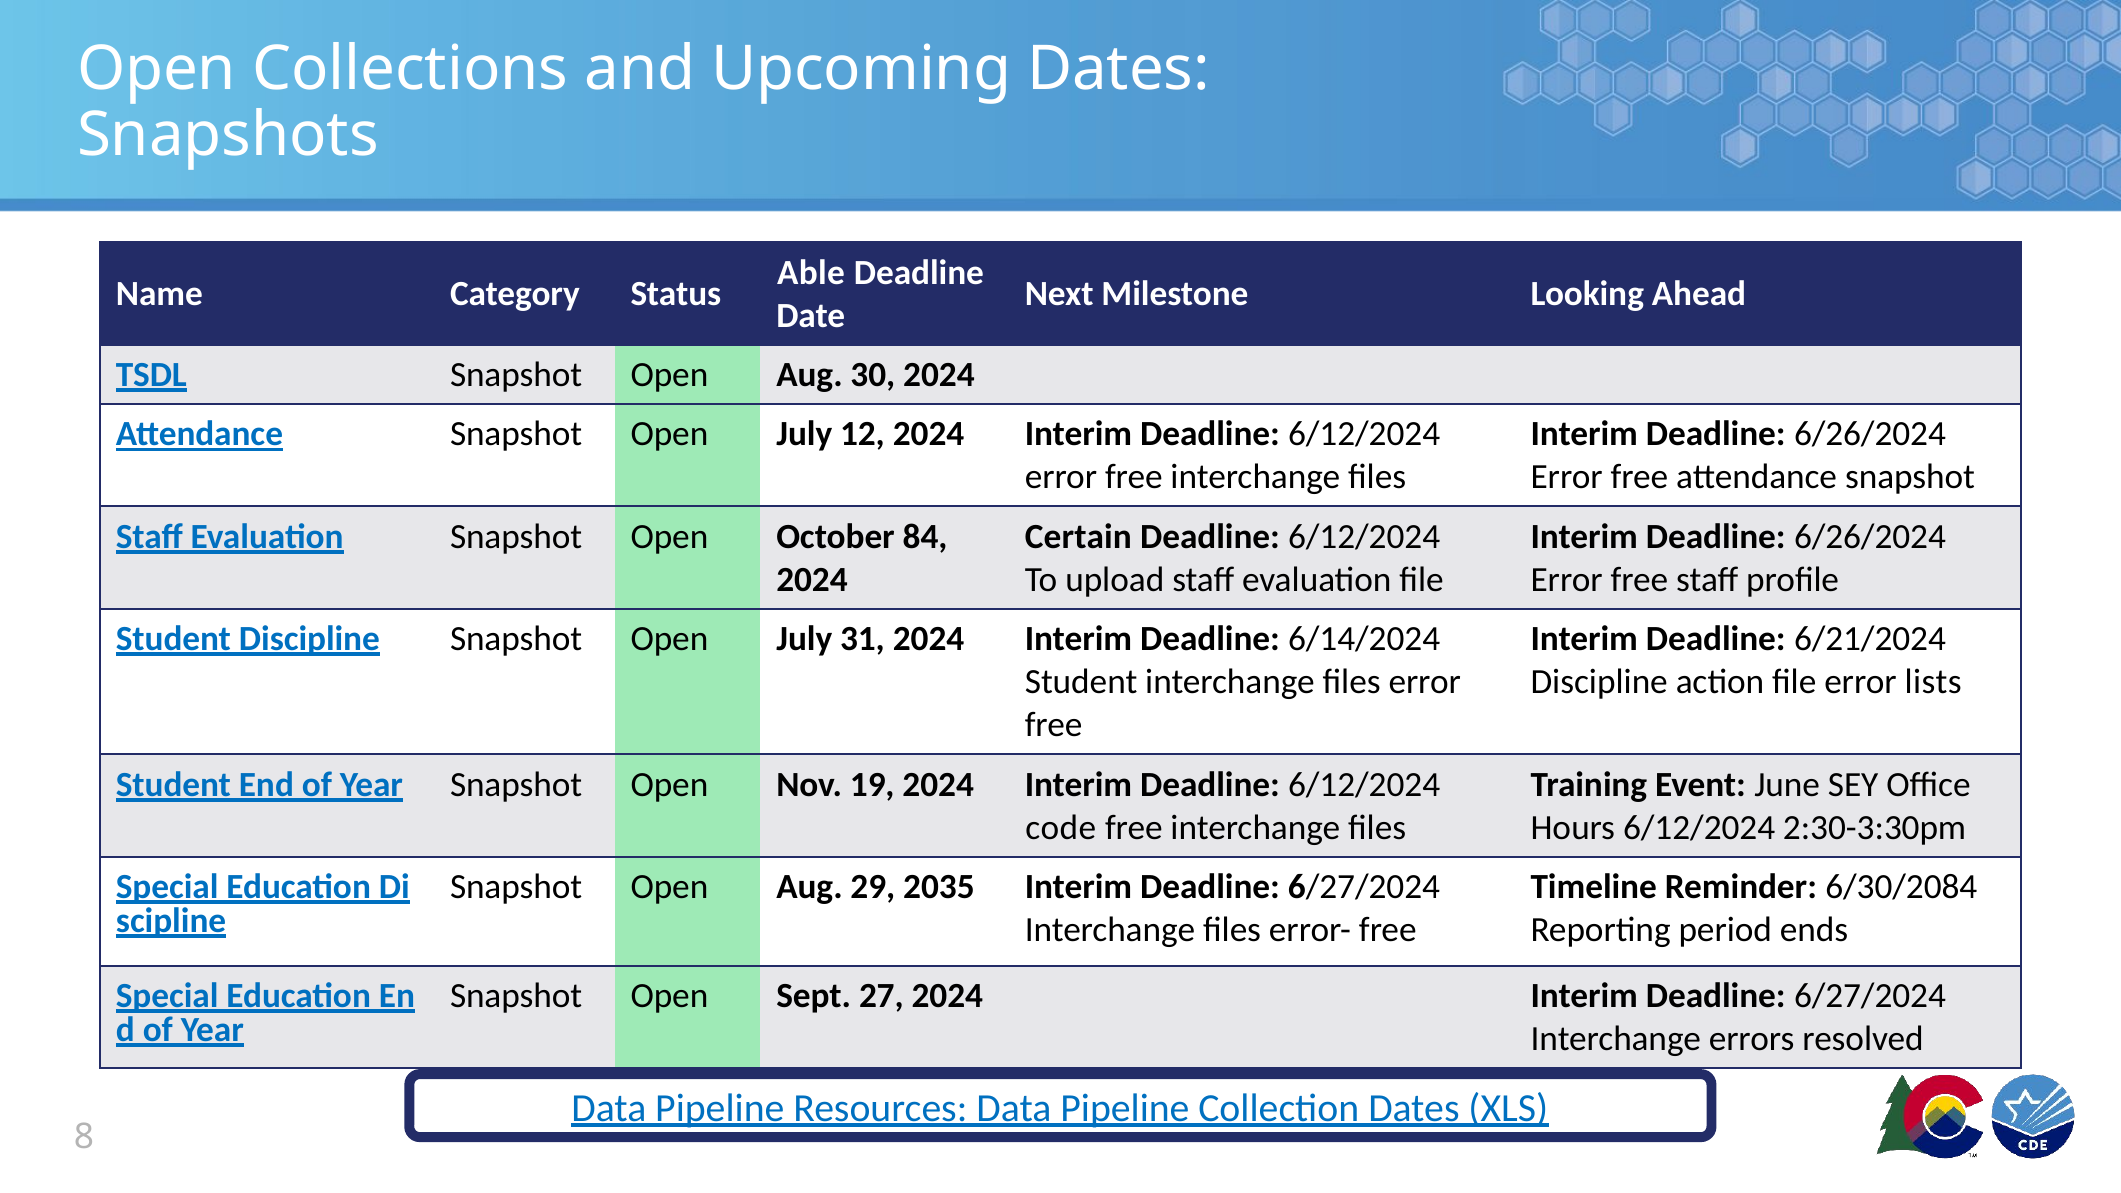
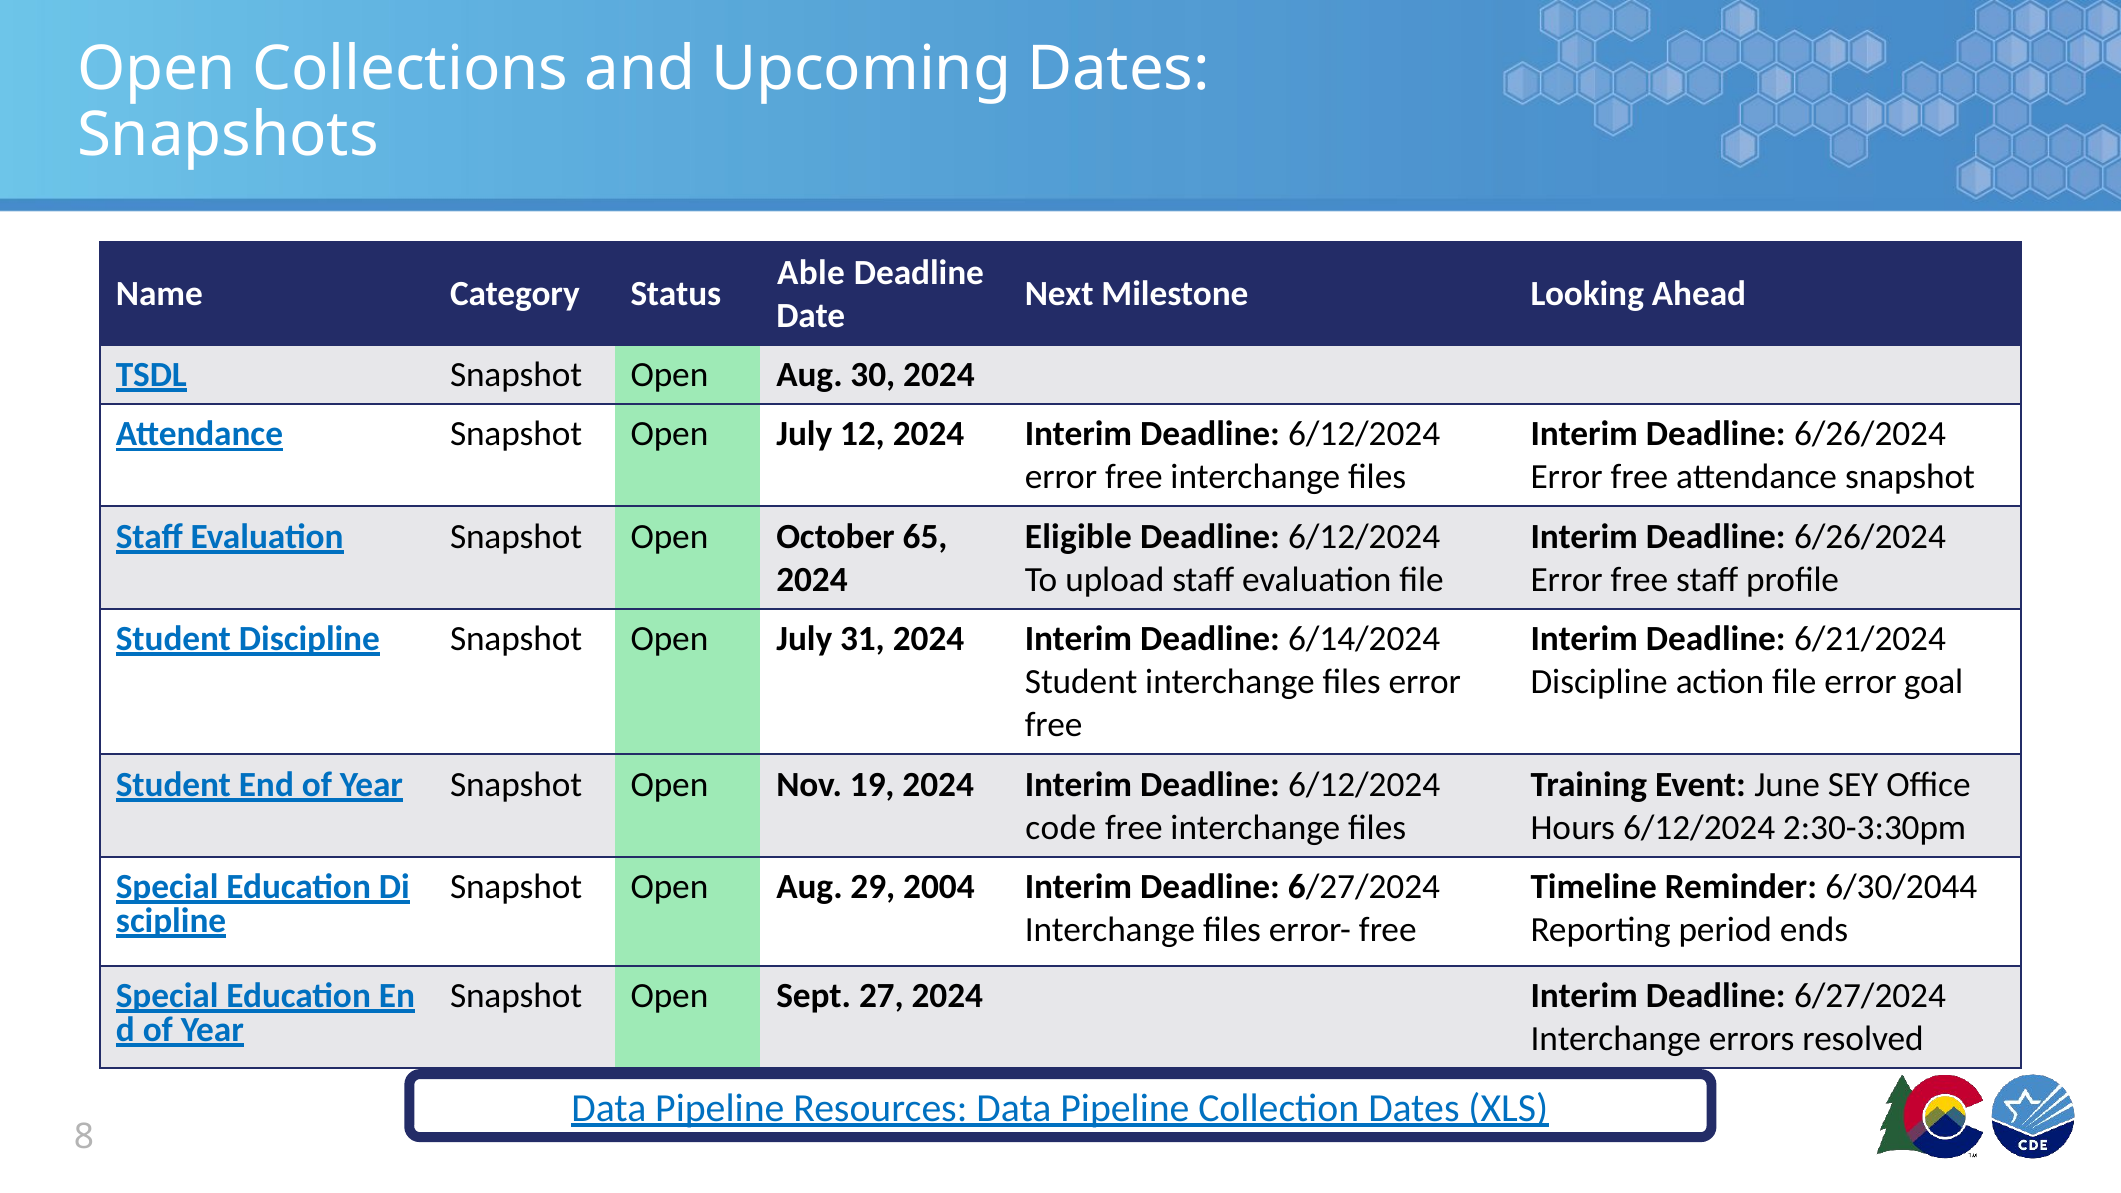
84: 84 -> 65
Certain: Certain -> Eligible
lists: lists -> goal
2035: 2035 -> 2004
6/30/2084: 6/30/2084 -> 6/30/2044
